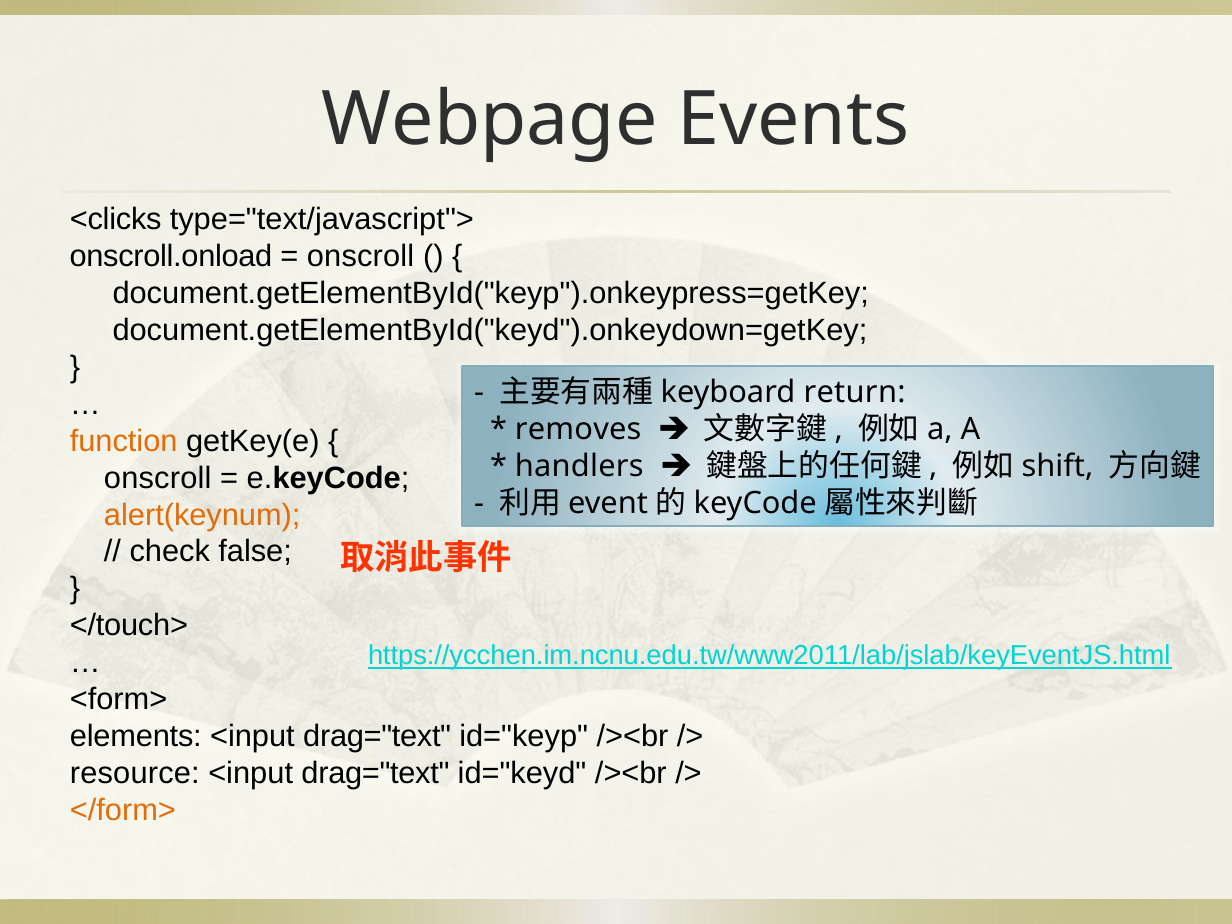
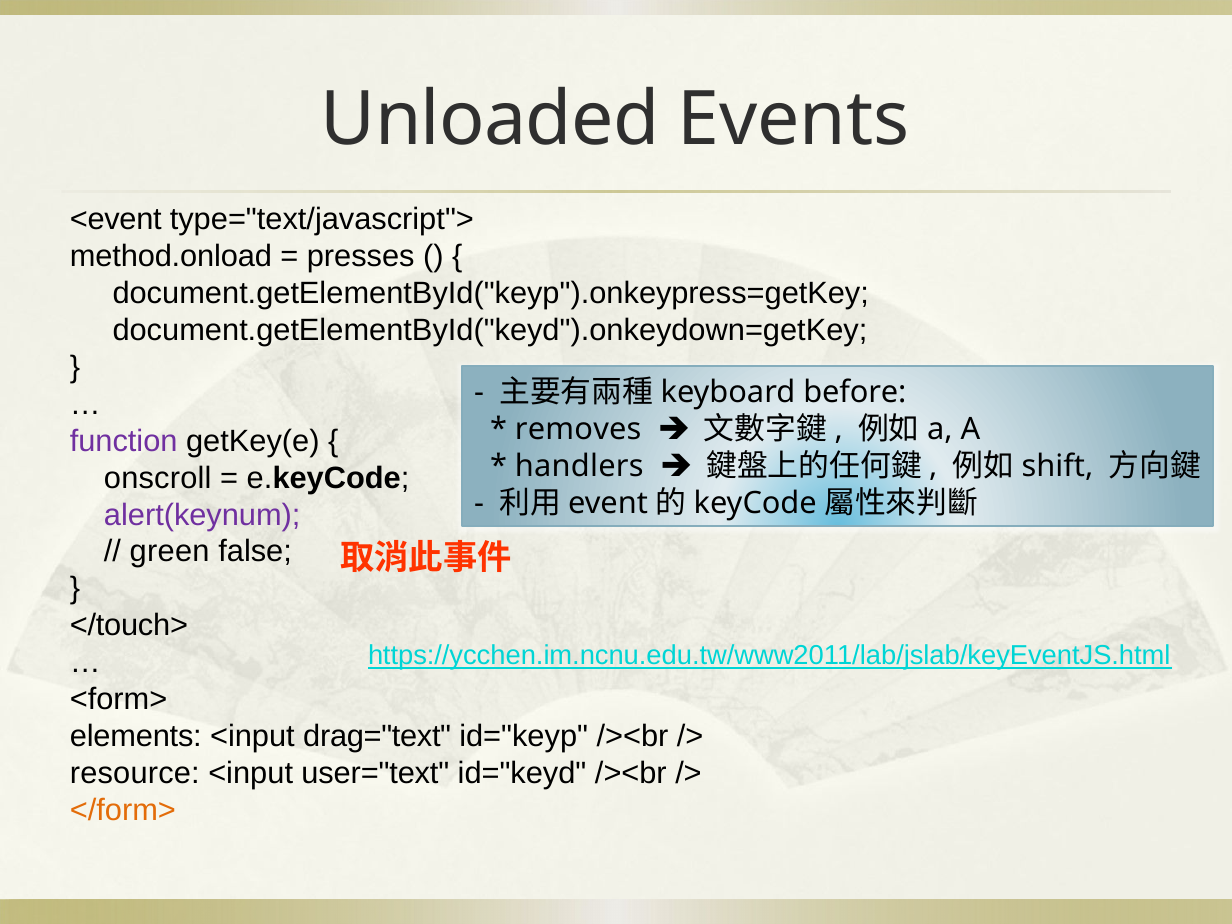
Webpage: Webpage -> Unloaded
<clicks: <clicks -> <event
onscroll.onload: onscroll.onload -> method.onload
onscroll at (361, 256): onscroll -> presses
return: return -> before
function colour: orange -> purple
alert(keynum colour: orange -> purple
check: check -> green
drag="text at (375, 774): drag="text -> user="text
